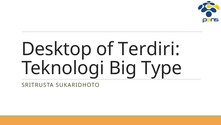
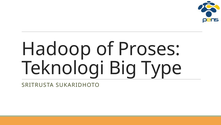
Desktop: Desktop -> Hadoop
Terdiri: Terdiri -> Proses
